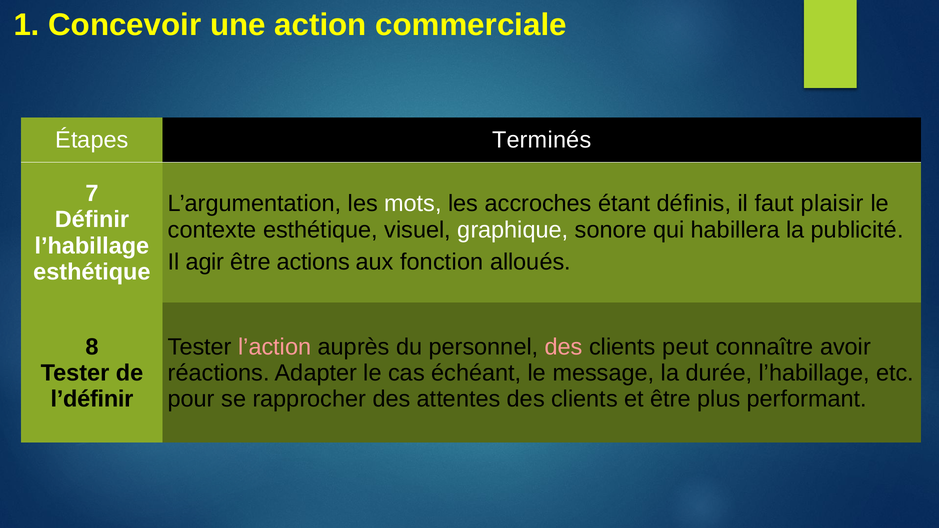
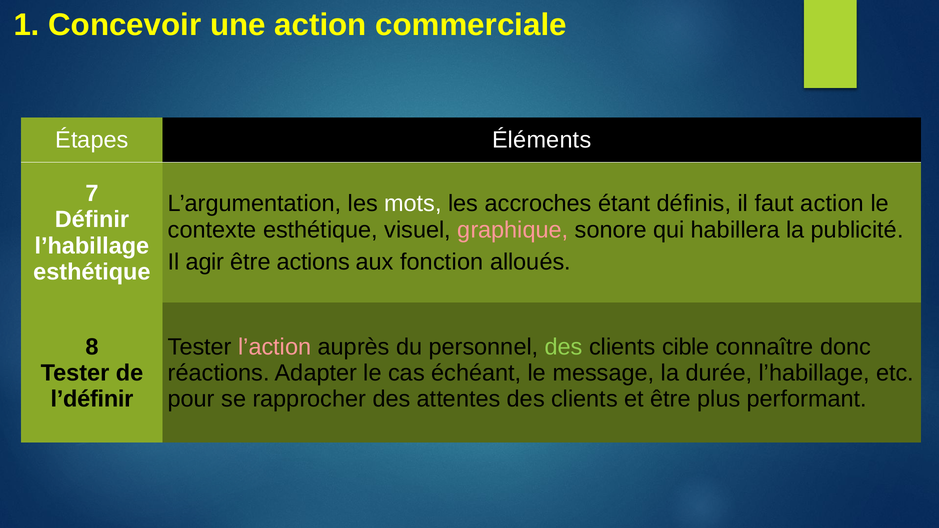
Terminés: Terminés -> Éléments
faut plaisir: plaisir -> action
graphique colour: white -> pink
des at (564, 347) colour: pink -> light green
peut: peut -> cible
avoir: avoir -> donc
